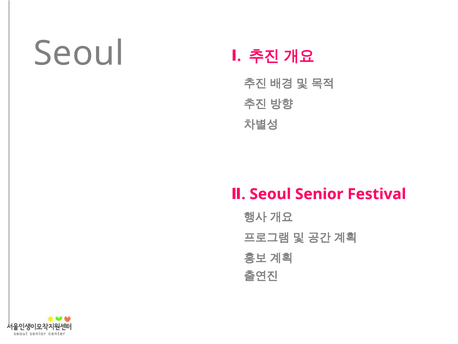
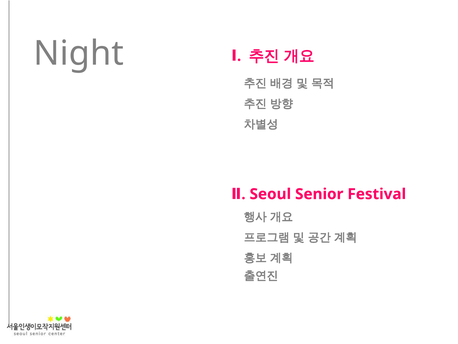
Seoul at (79, 53): Seoul -> Night
